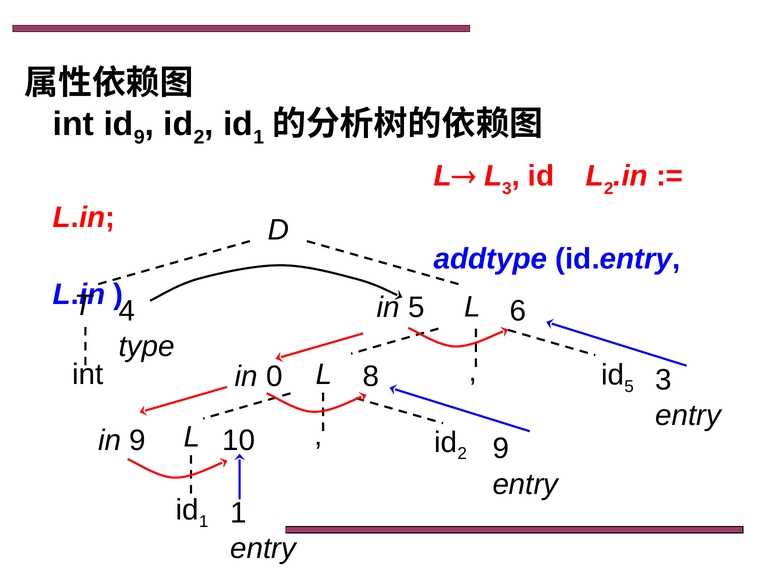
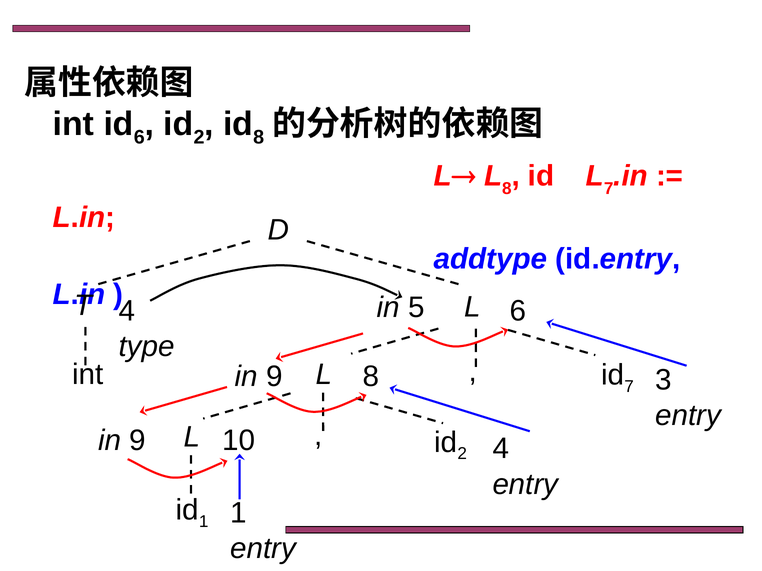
id 9: 9 -> 6
1 at (259, 137): 1 -> 8
L 3: 3 -> 8
L 2: 2 -> 7
id 5: 5 -> 7
0 at (274, 377): 0 -> 9
10 9: 9 -> 4
